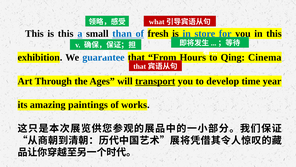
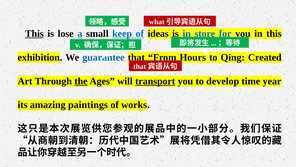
This at (34, 34) underline: none -> present
is this: this -> lose
than: than -> keep
fresh: fresh -> ideas
Cinema: Cinema -> Created
the underline: none -> present
